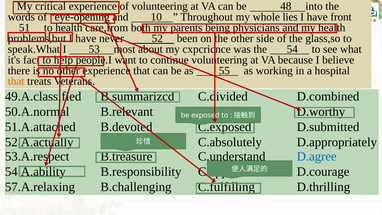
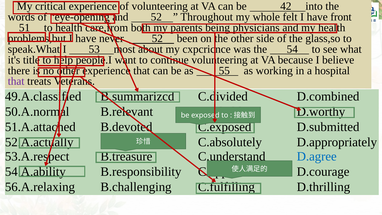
48: 48 -> 42
10 at (156, 17): 10 -> 52
lies: lies -> felt
fact: fact -> title
that at (16, 81) colour: orange -> purple
57.A.relaxing: 57.A.relaxing -> 56.A.relaxing
